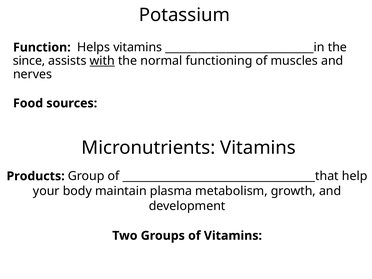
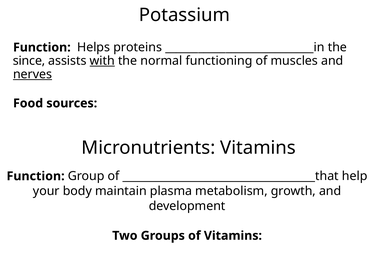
Helps vitamins: vitamins -> proteins
nerves underline: none -> present
Products at (36, 176): Products -> Function
